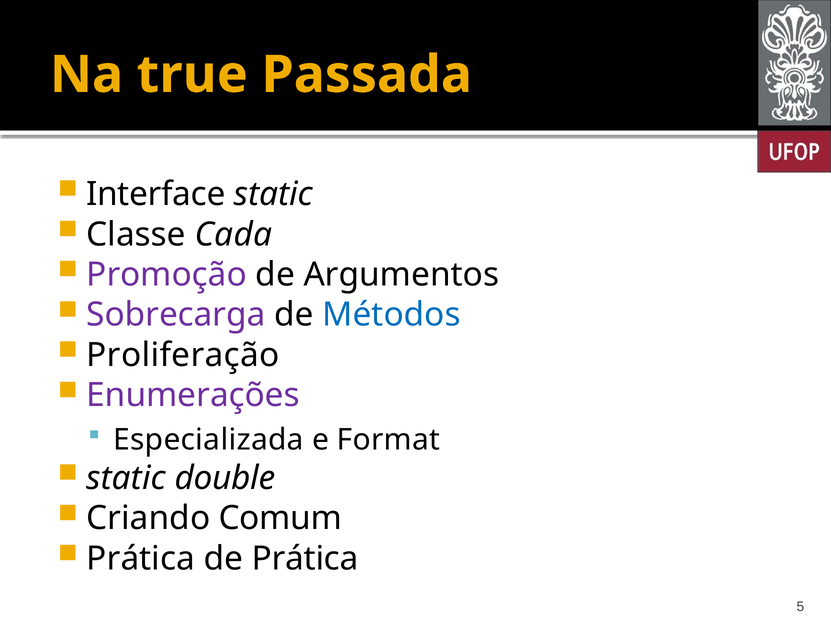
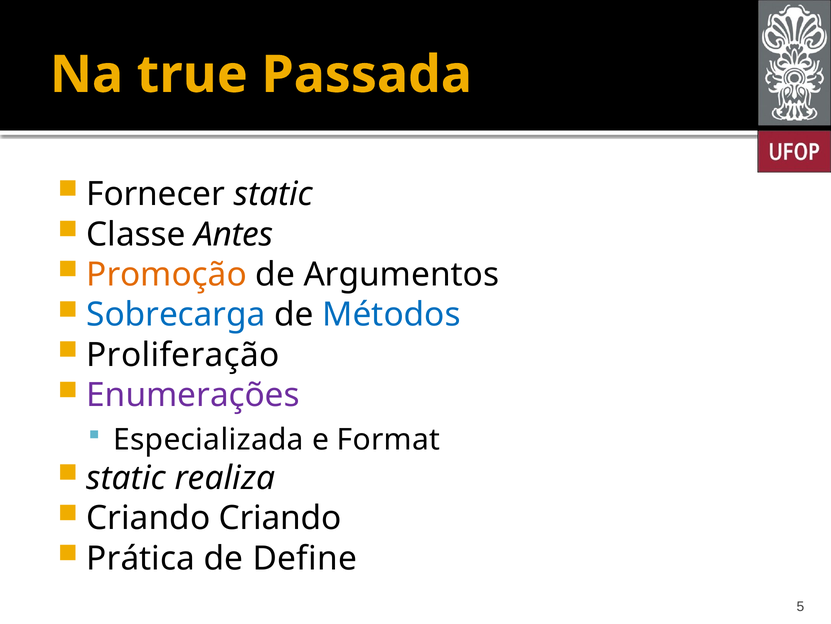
Interface: Interface -> Fornecer
Cada: Cada -> Antes
Promoção colour: purple -> orange
Sobrecarga colour: purple -> blue
double: double -> realiza
Criando Comum: Comum -> Criando
de Prática: Prática -> Define
